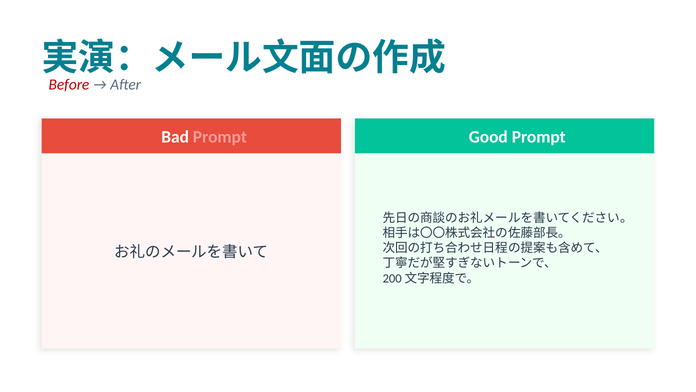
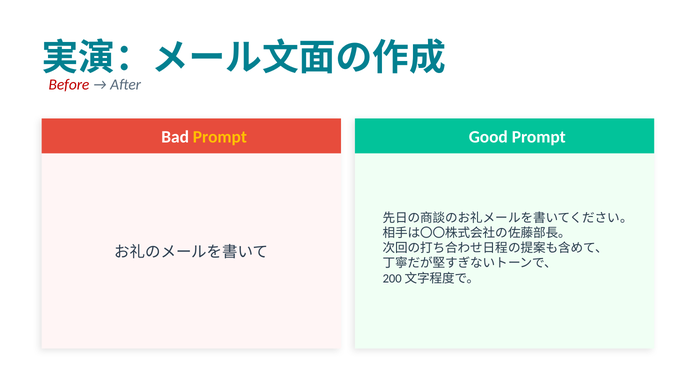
Prompt at (220, 137) colour: pink -> yellow
